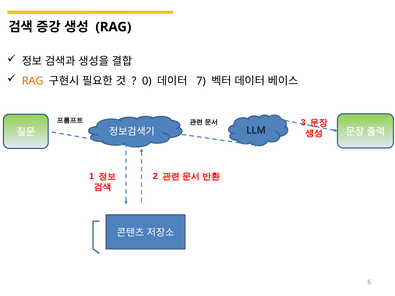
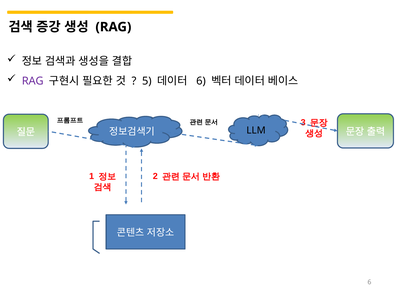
RAG at (33, 81) colour: orange -> purple
0: 0 -> 5
7 at (201, 81): 7 -> 6
